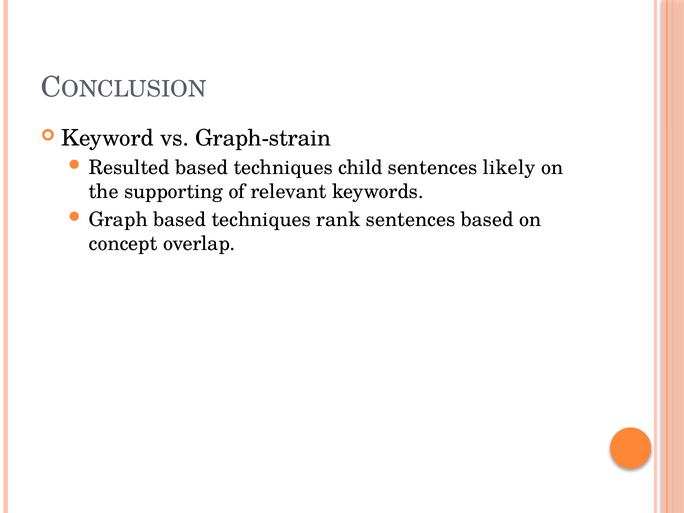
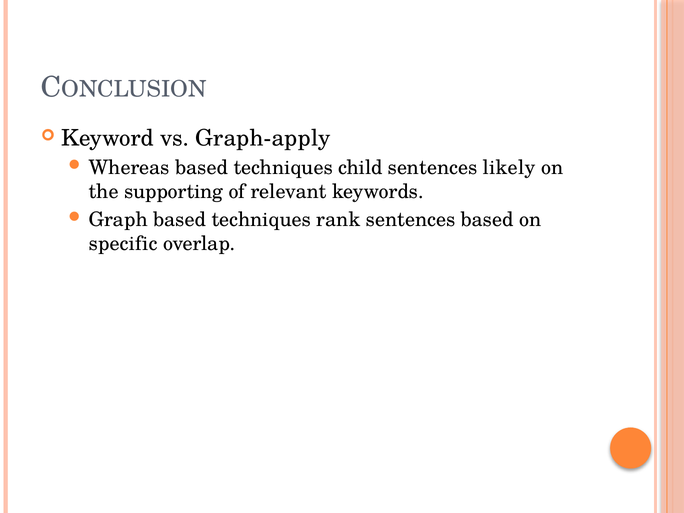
Graph-strain: Graph-strain -> Graph-apply
Resulted: Resulted -> Whereas
concept: concept -> specific
